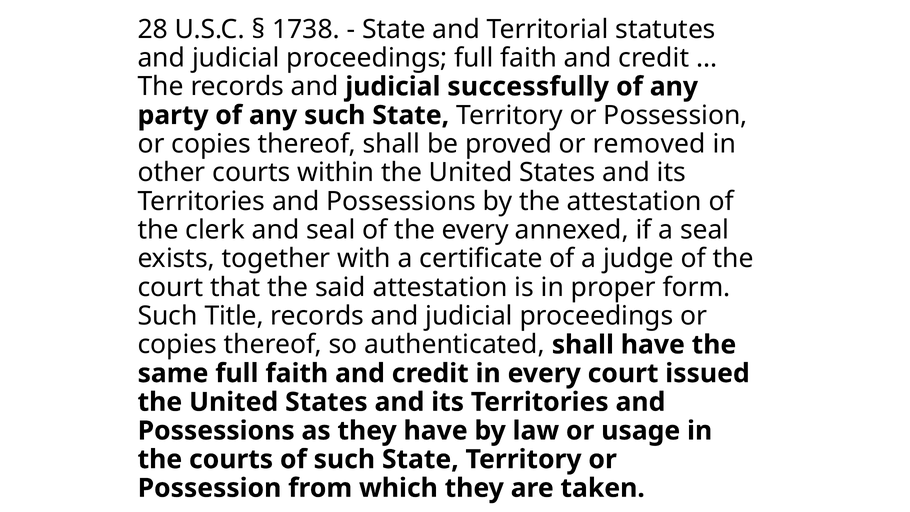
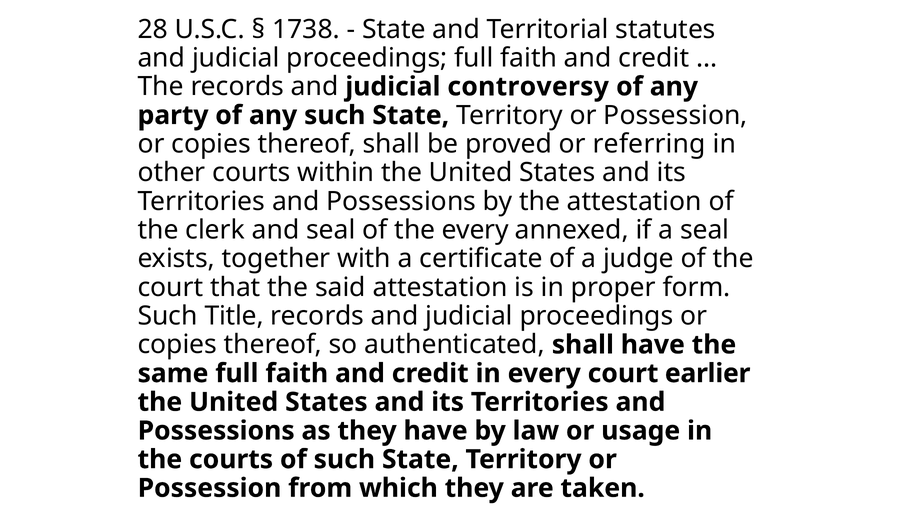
successfully: successfully -> controversy
removed: removed -> referring
issued: issued -> earlier
